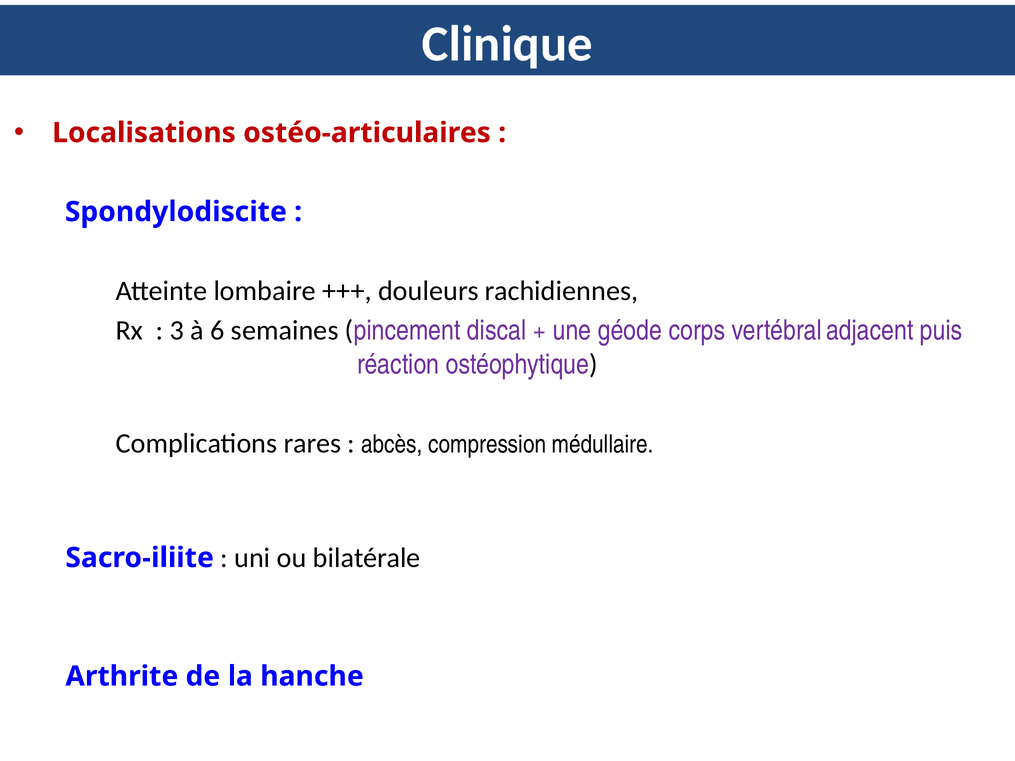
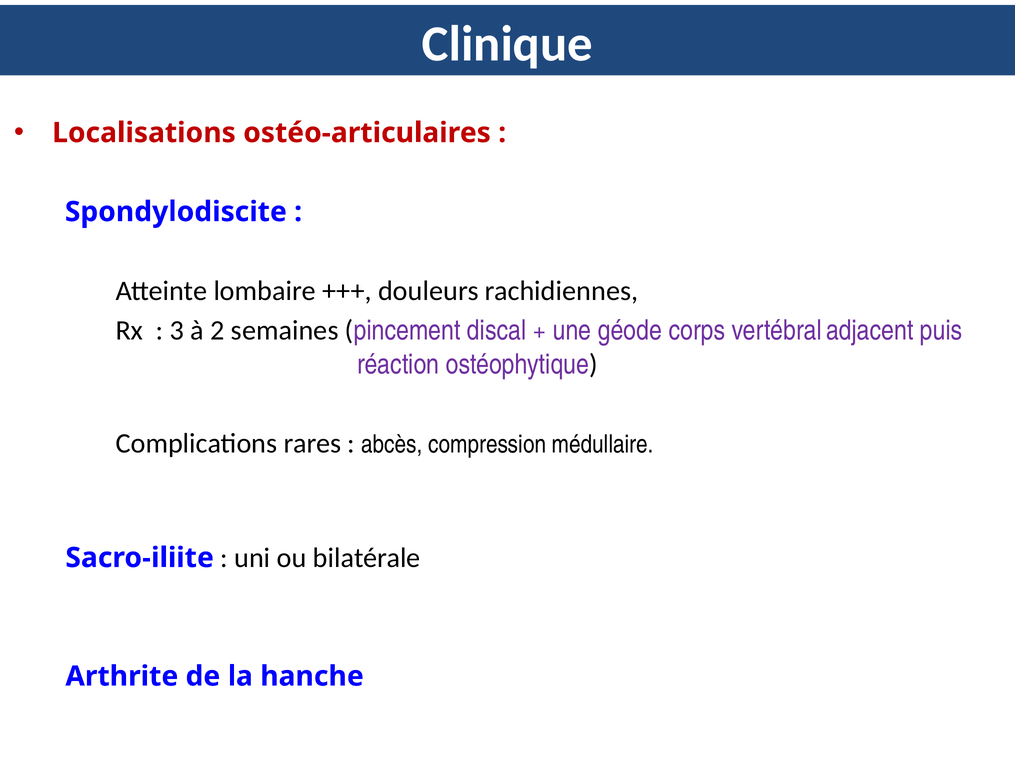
6: 6 -> 2
